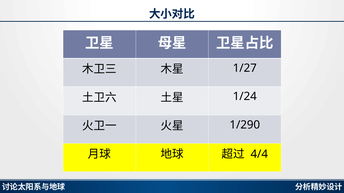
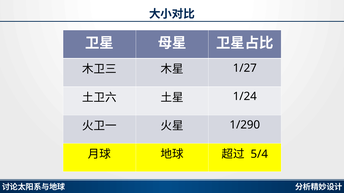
4/4: 4/4 -> 5/4
